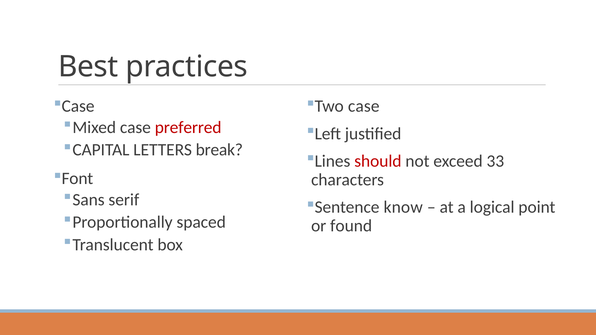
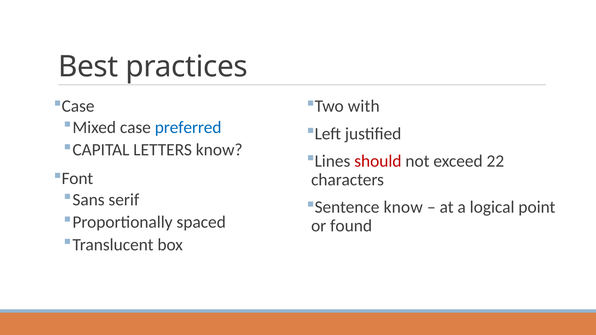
Two case: case -> with
preferred colour: red -> blue
LETTERS break: break -> know
33: 33 -> 22
